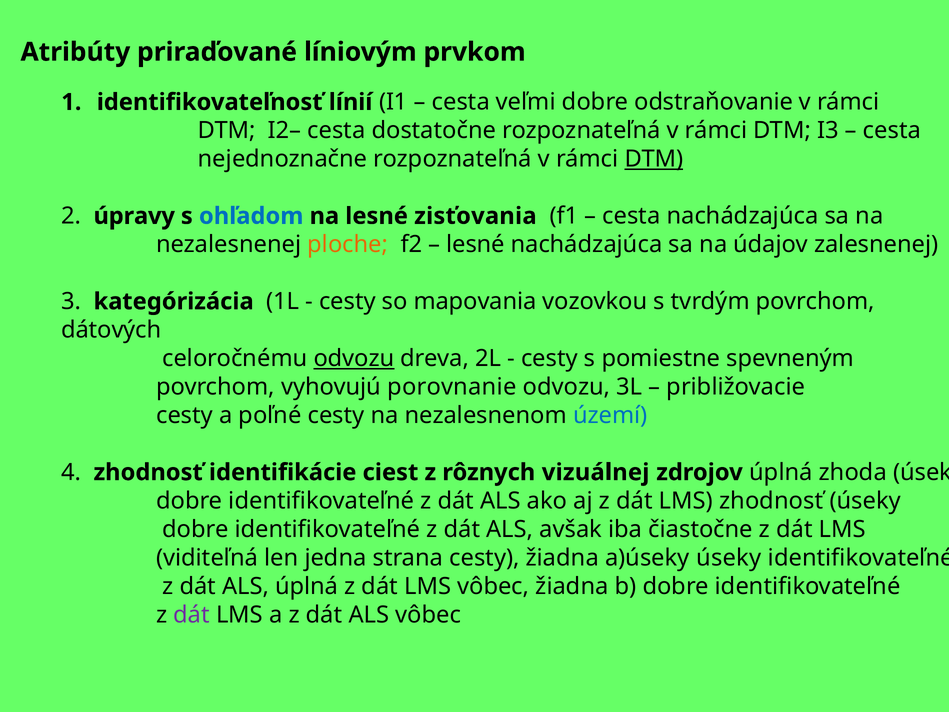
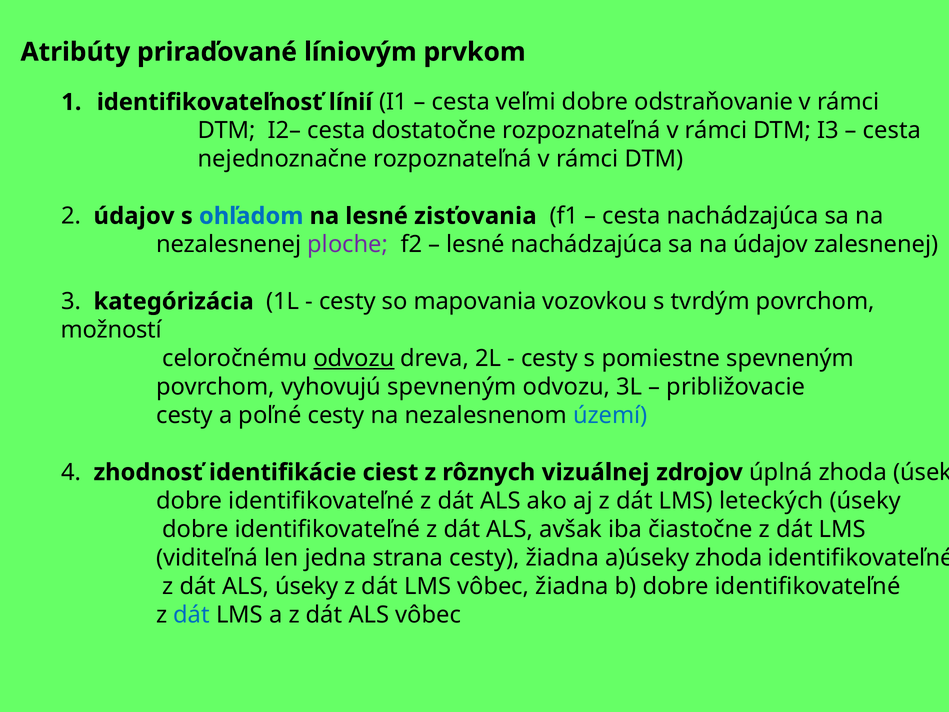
DTM at (654, 159) underline: present -> none
2 úpravy: úpravy -> údajov
ploche colour: orange -> purple
dátových: dátových -> možností
vyhovujú porovnanie: porovnanie -> spevneným
LMS zhodnosť: zhodnosť -> leteckých
a)úseky úseky: úseky -> zhoda
ALS úplná: úplná -> úseky
dát at (192, 615) colour: purple -> blue
